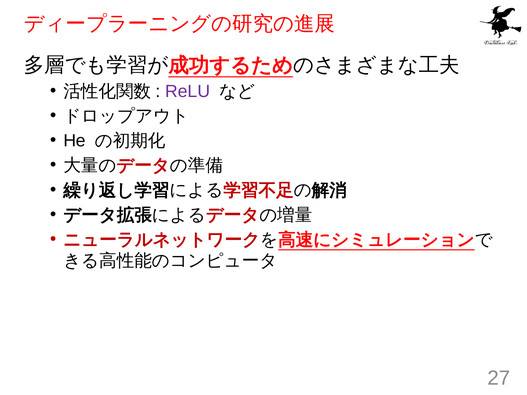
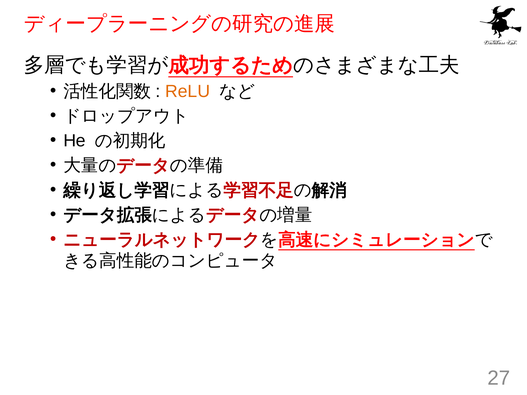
ReLU colour: purple -> orange
